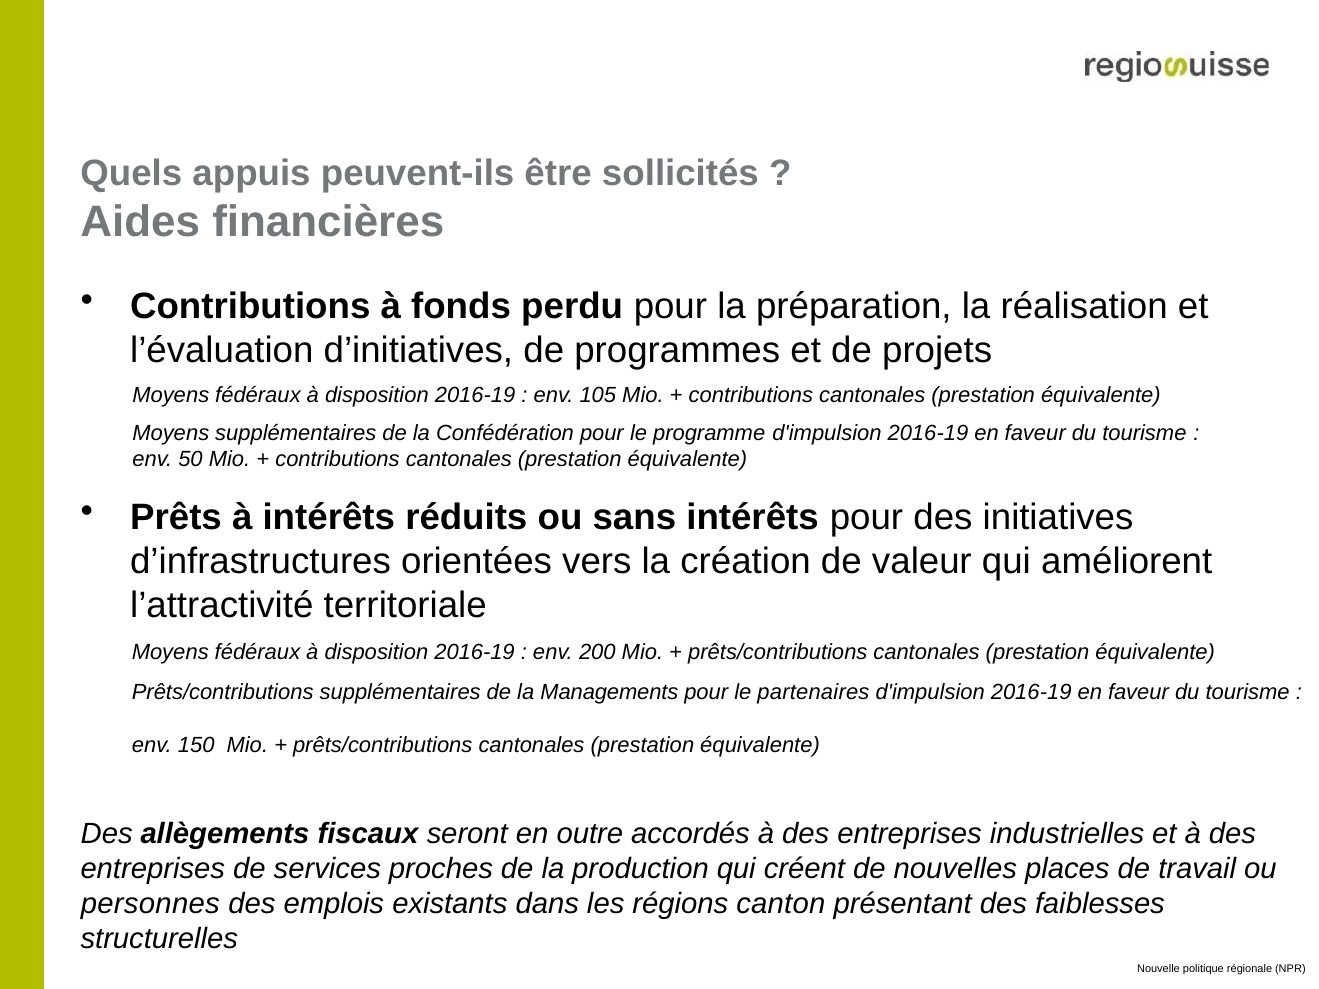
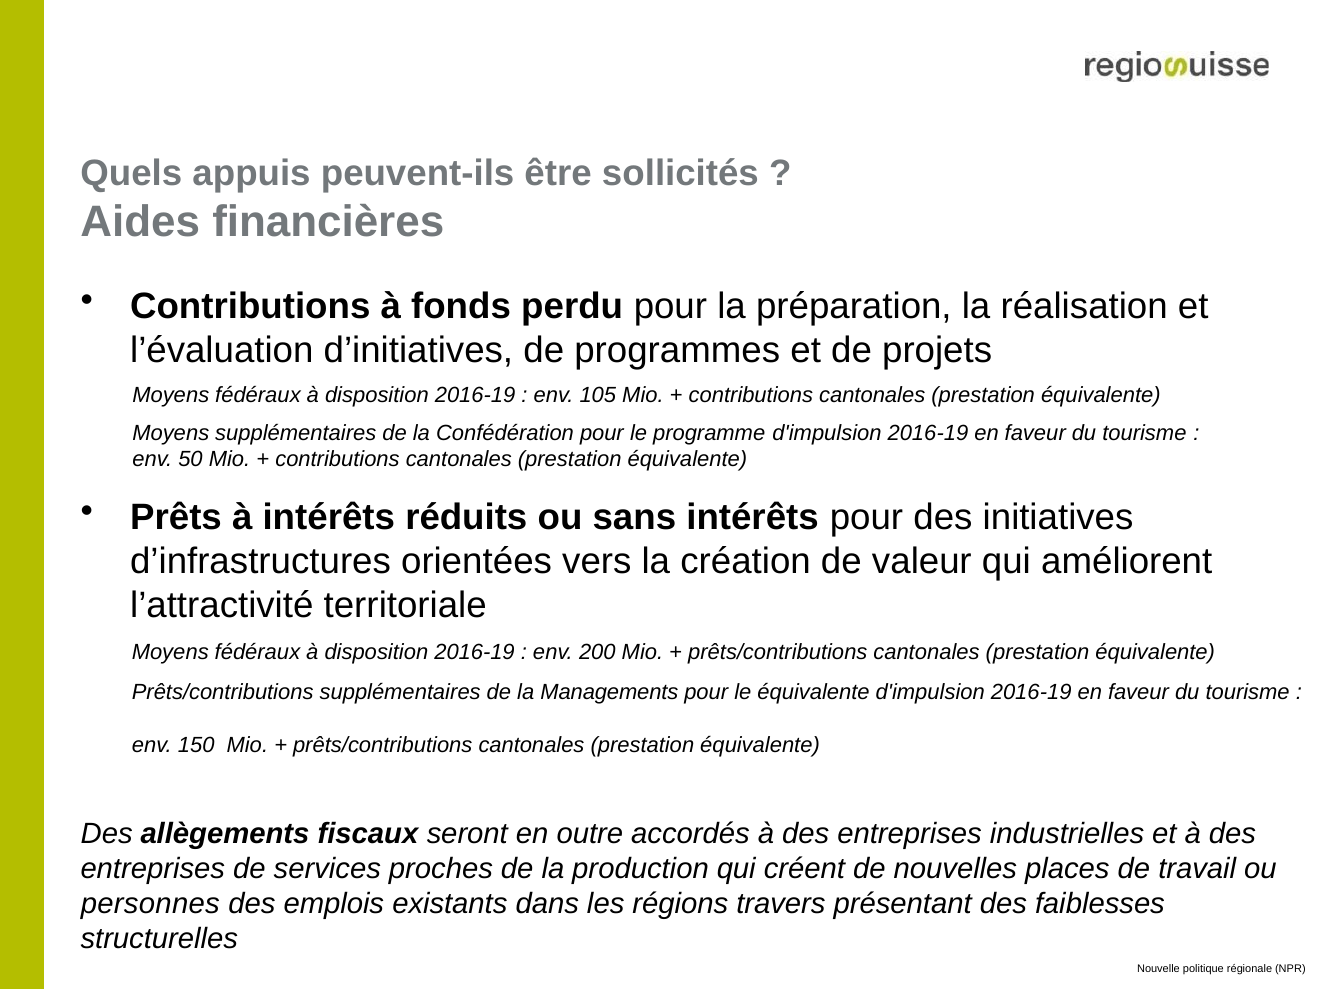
le partenaires: partenaires -> équivalente
canton: canton -> travers
